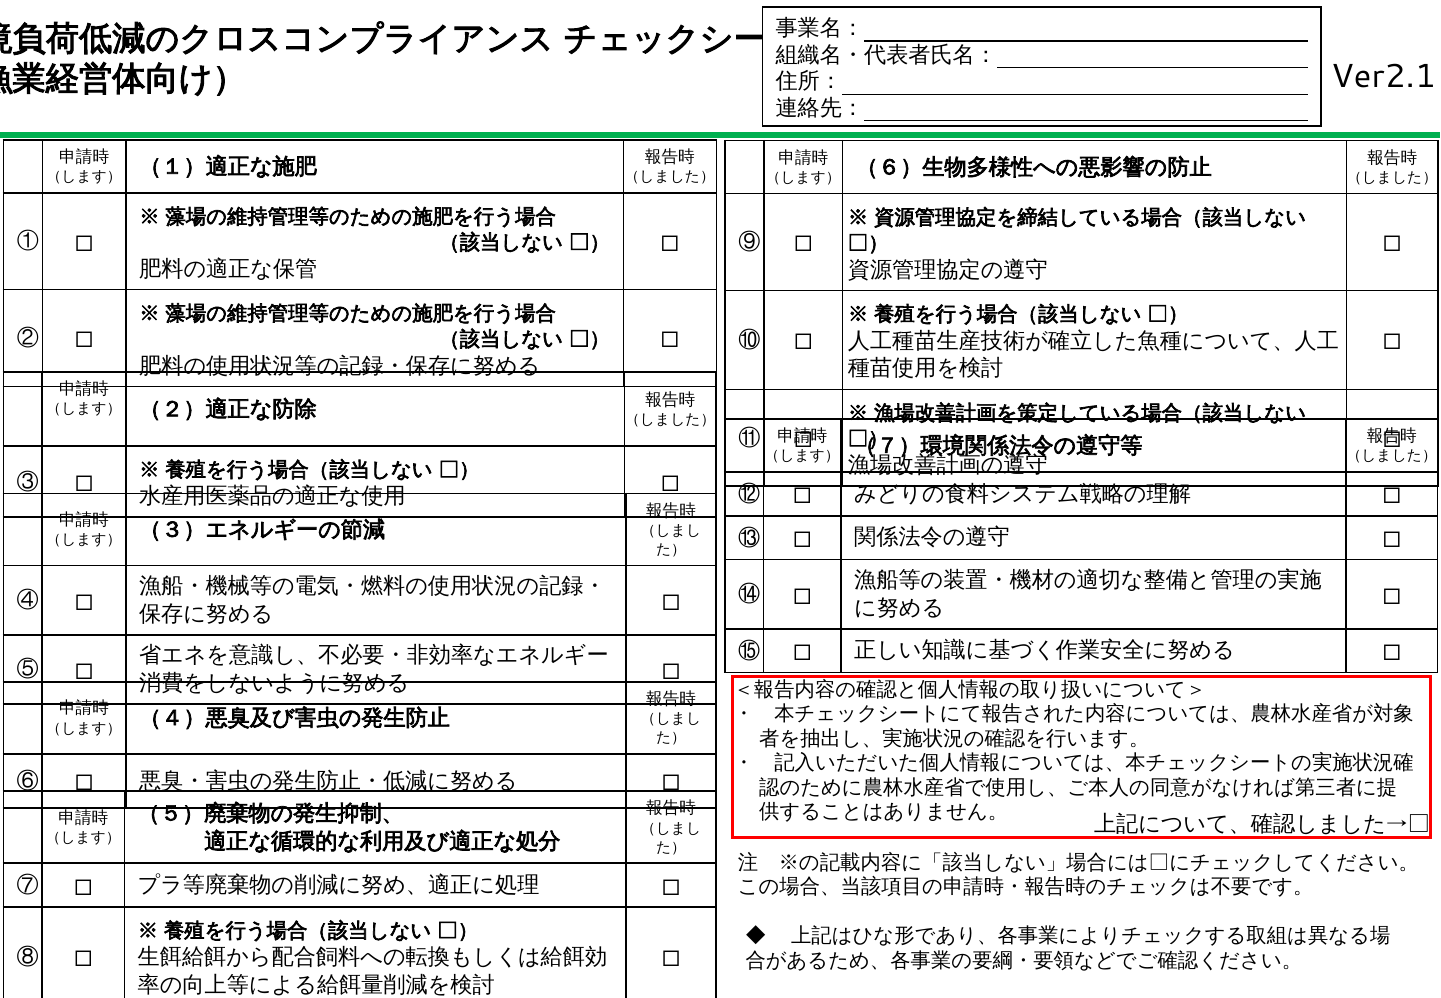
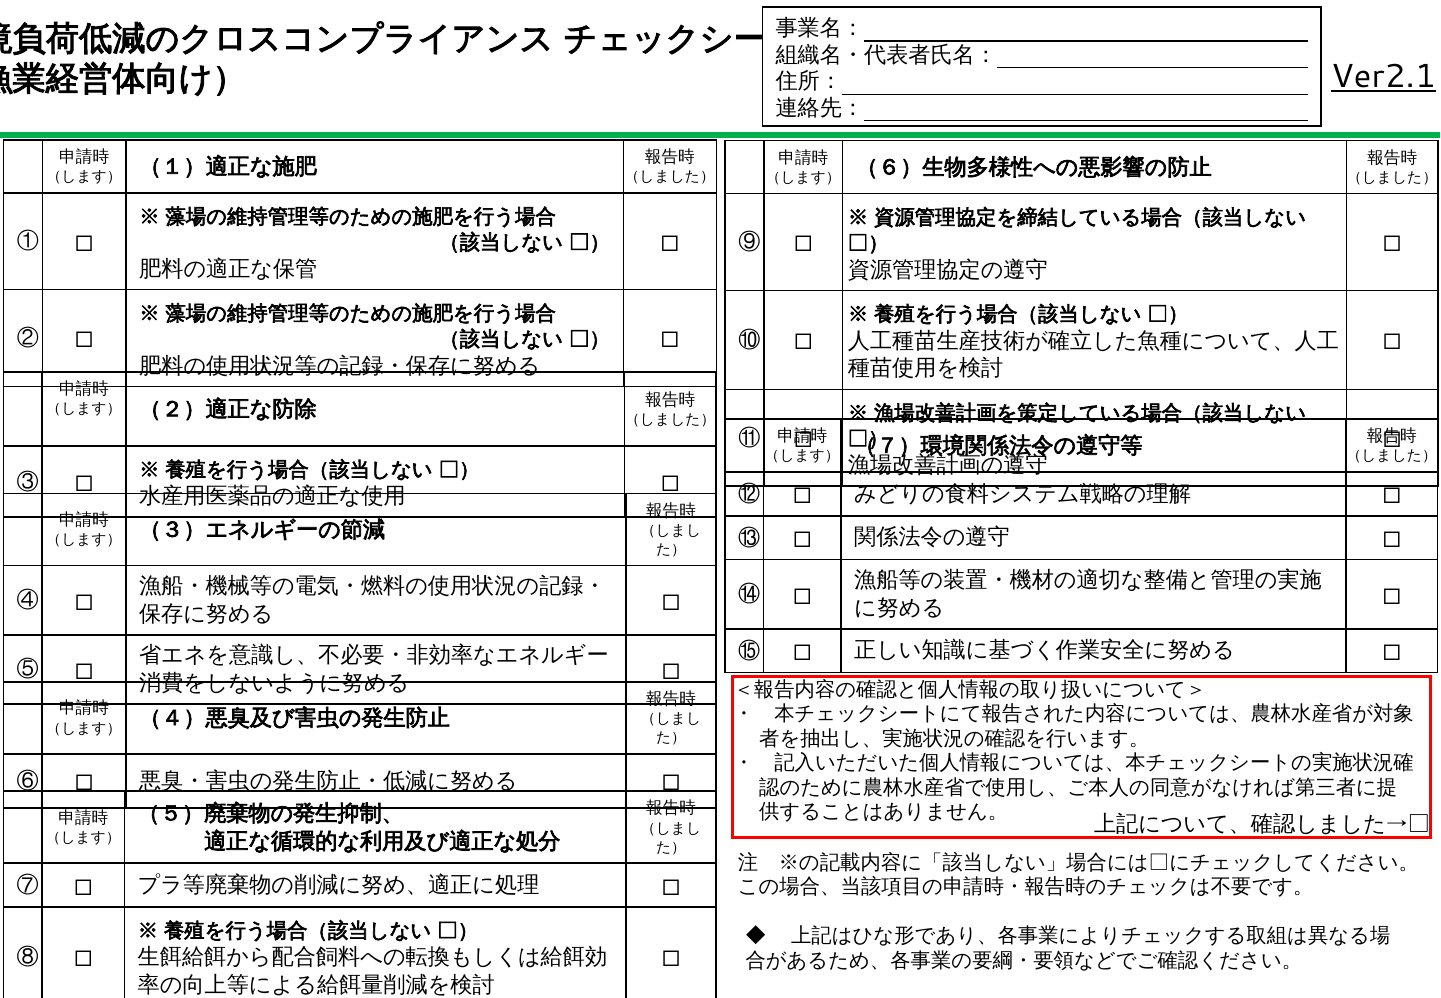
Ver2.1 underline: none -> present
